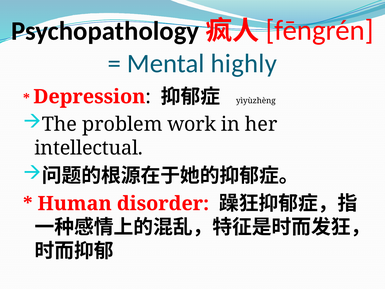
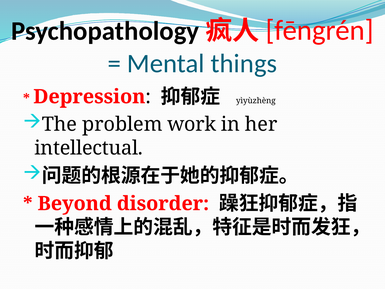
highly: highly -> things
Human: Human -> Beyond
